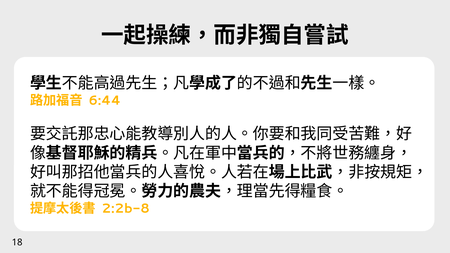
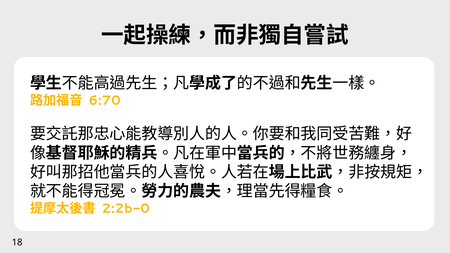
6:44: 6:44 -> 6:70
2:2b-8: 2:2b-8 -> 2:2b-0
